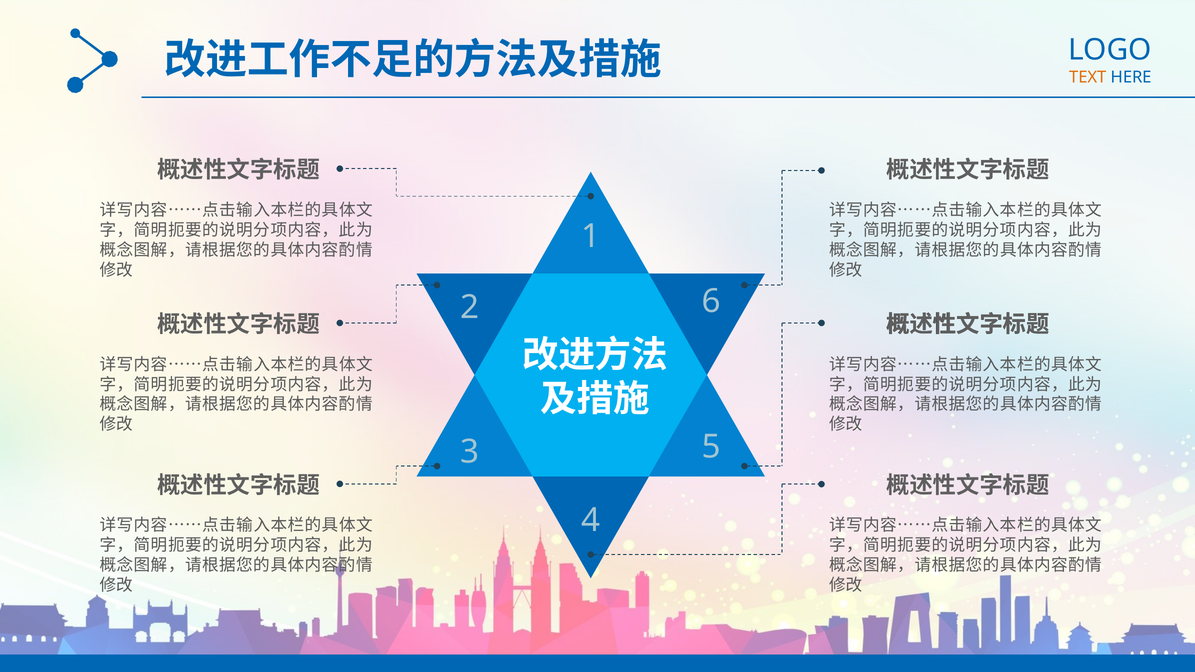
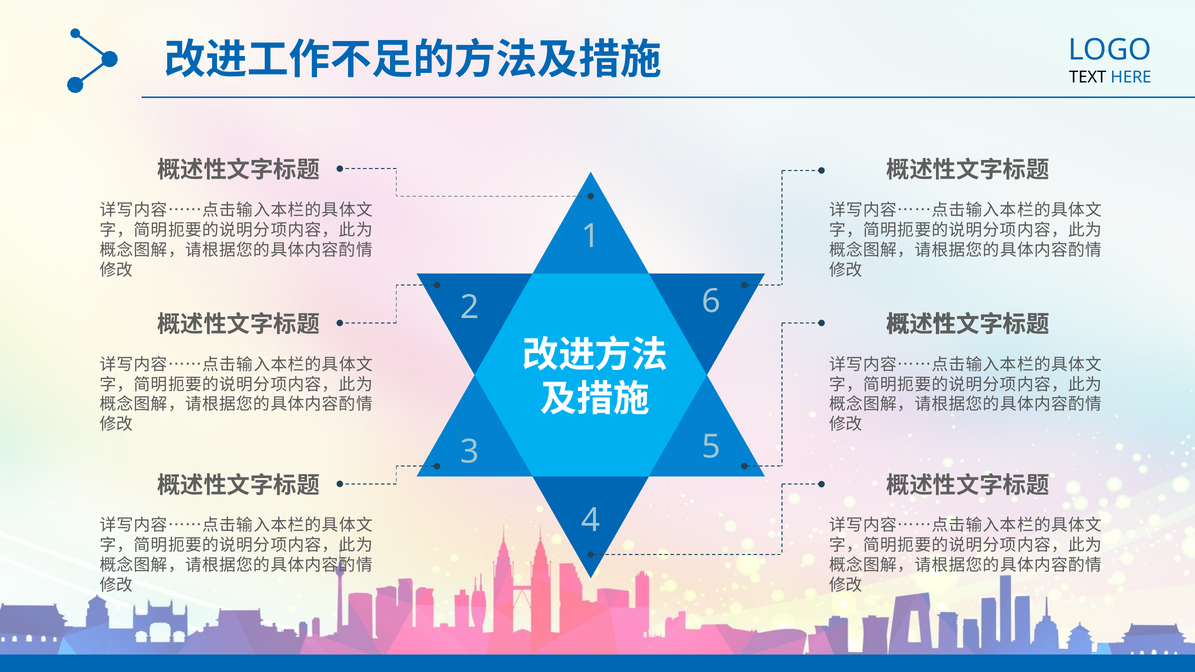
TEXT colour: orange -> black
